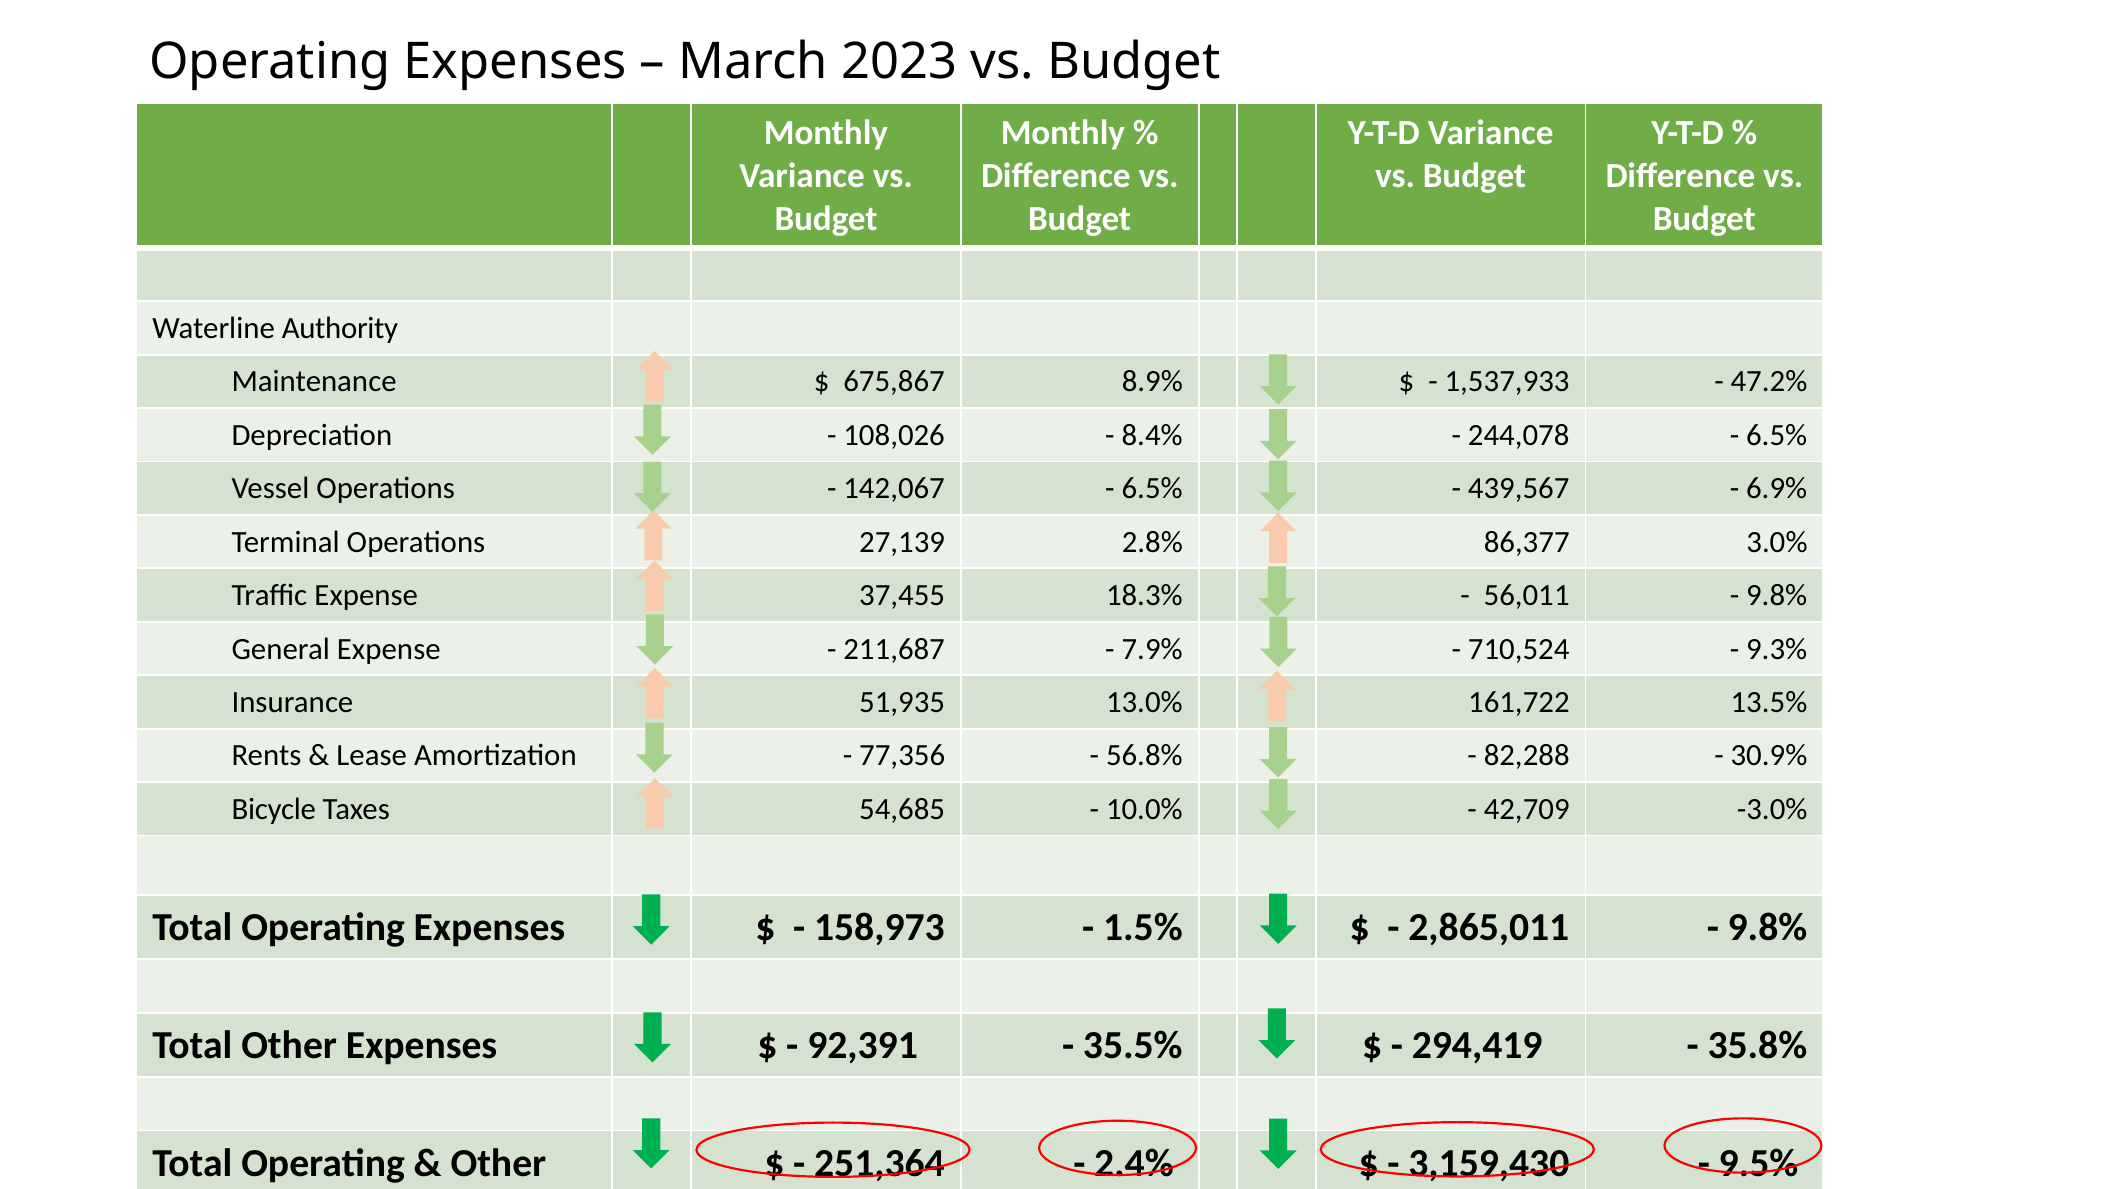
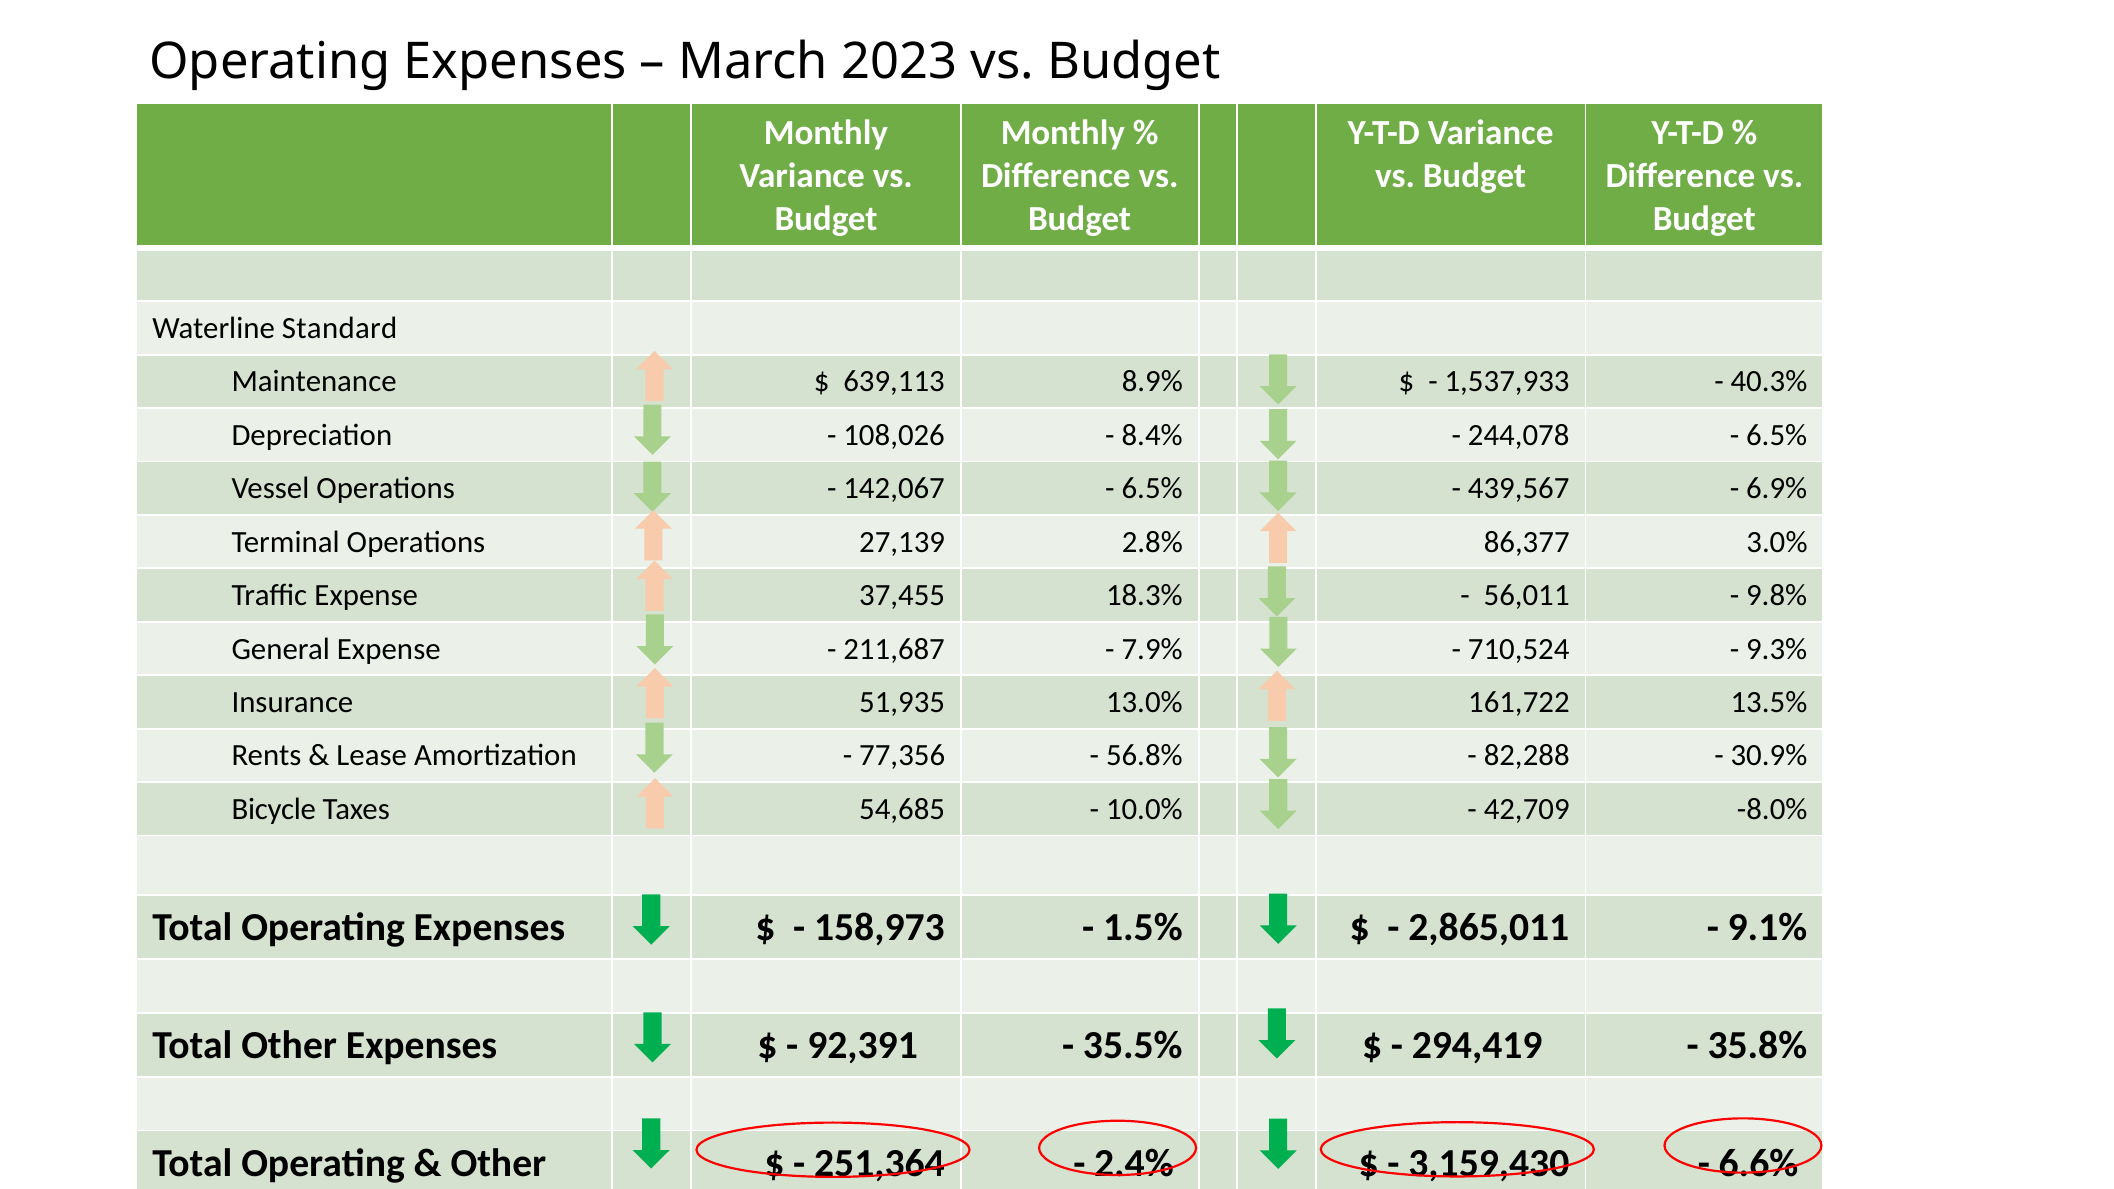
Authority: Authority -> Standard
675,867: 675,867 -> 639,113
47.2%: 47.2% -> 40.3%
-3.0%: -3.0% -> -8.0%
9.8% at (1767, 928): 9.8% -> 9.1%
9.5%: 9.5% -> 6.6%
